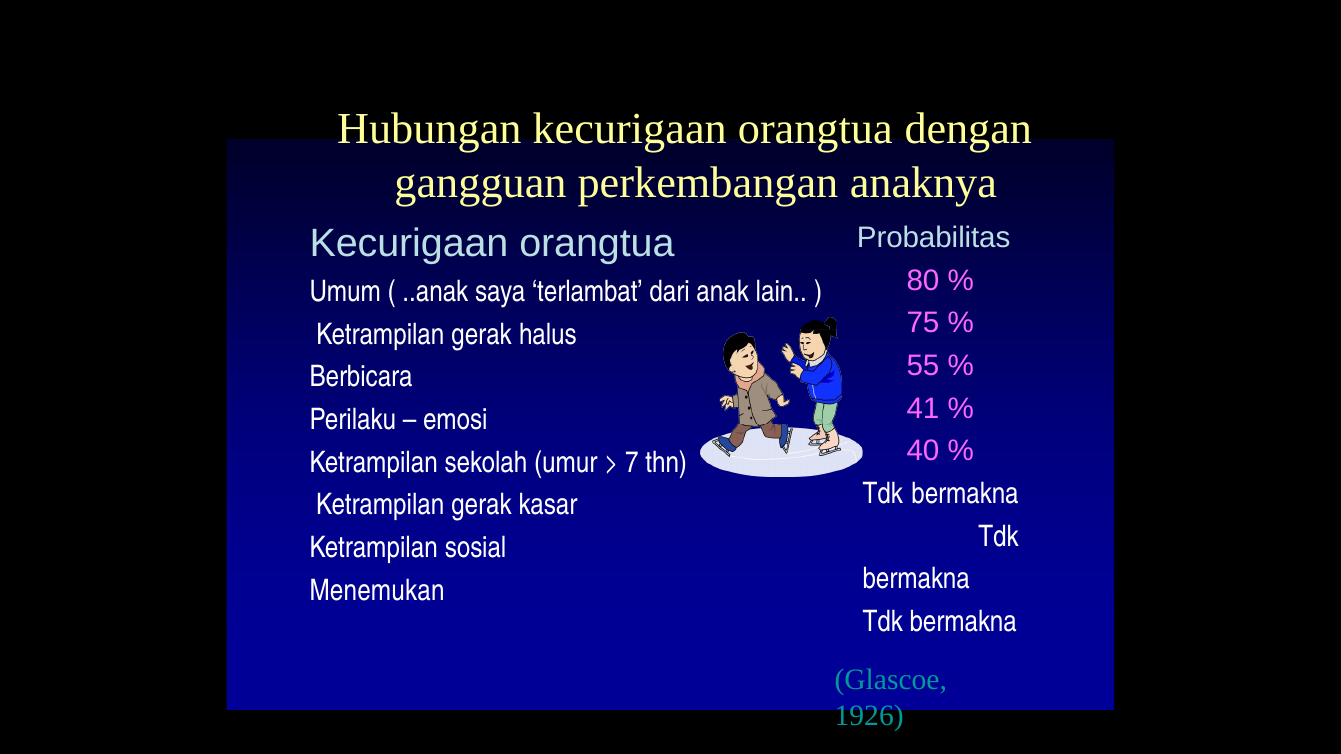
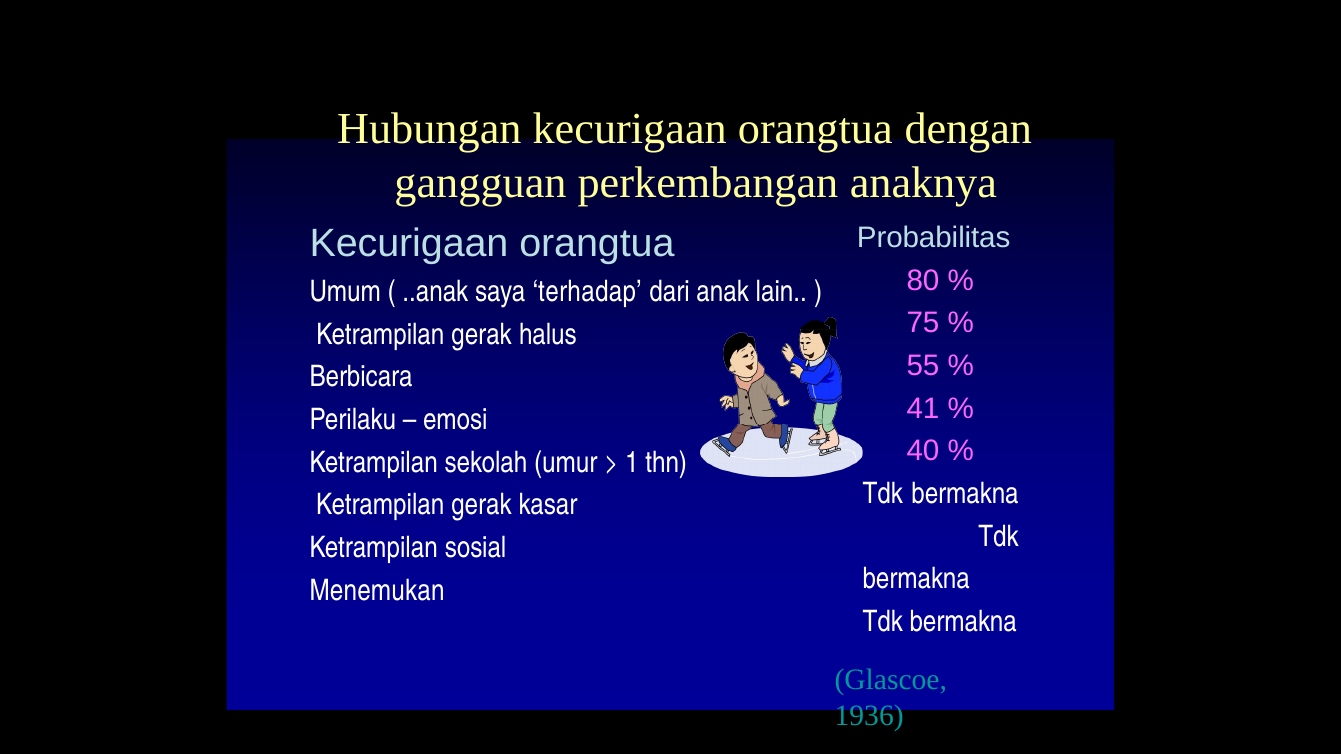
terlambat: terlambat -> terhadap
7: 7 -> 1
1926: 1926 -> 1936
